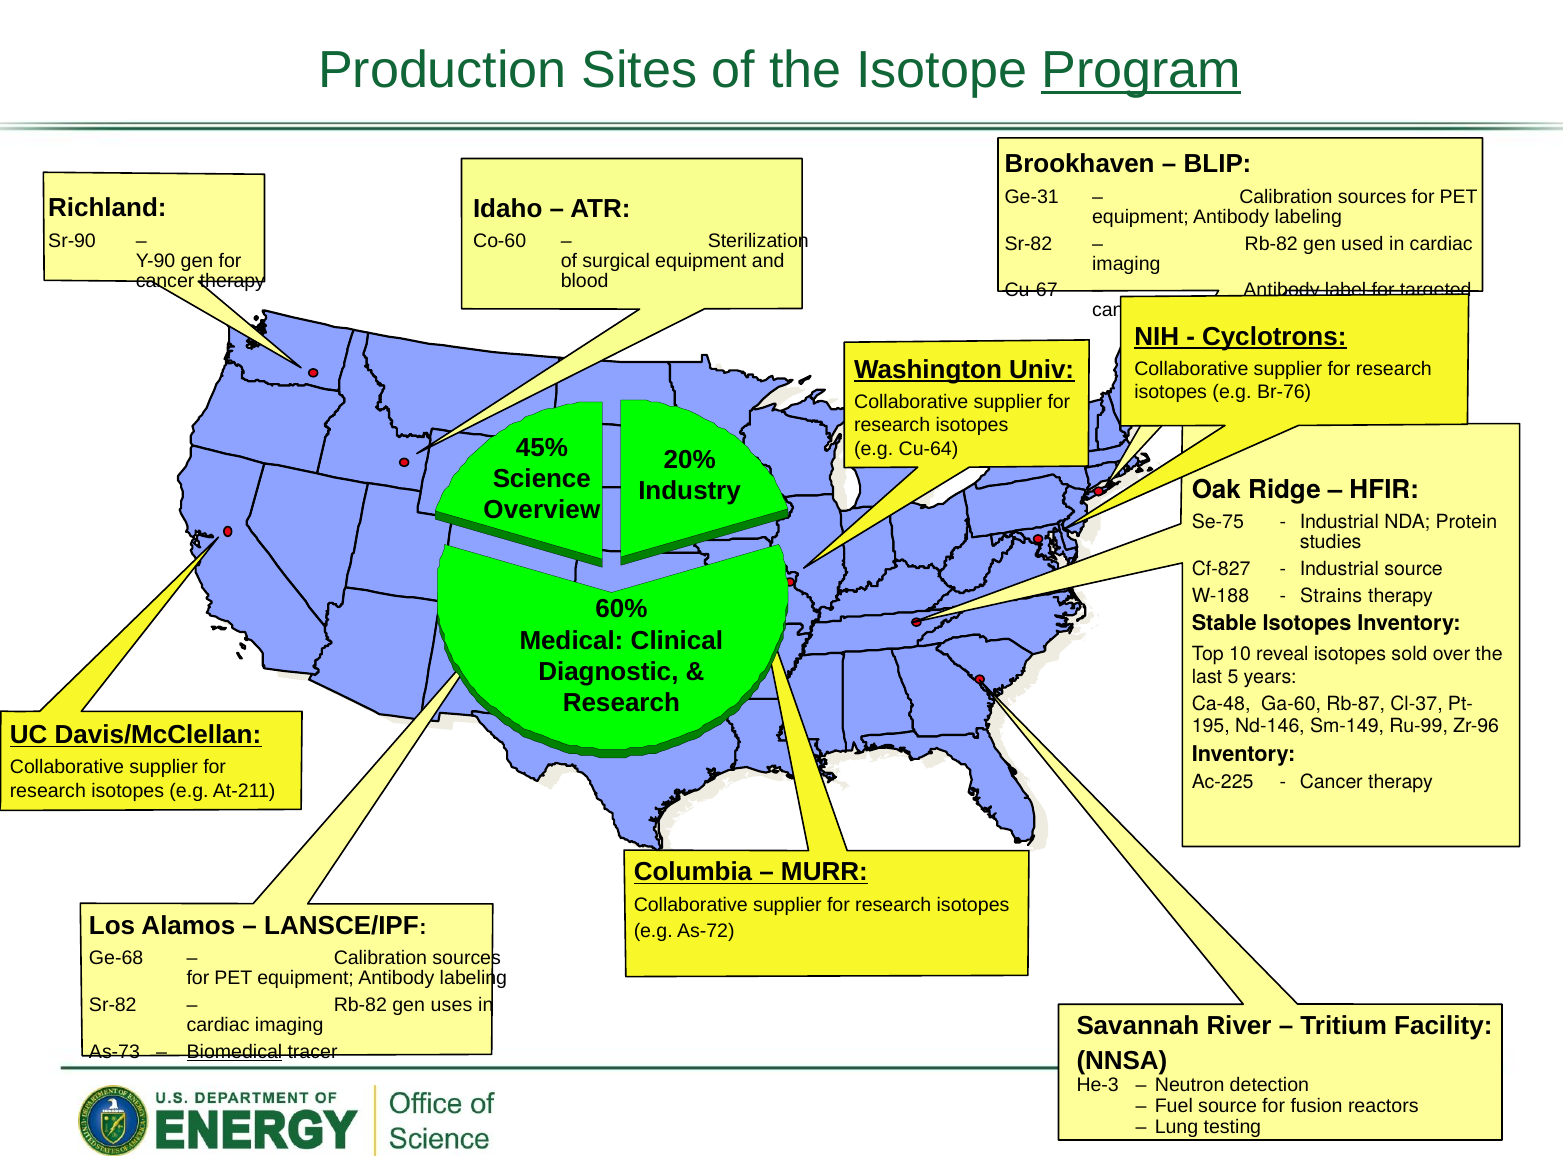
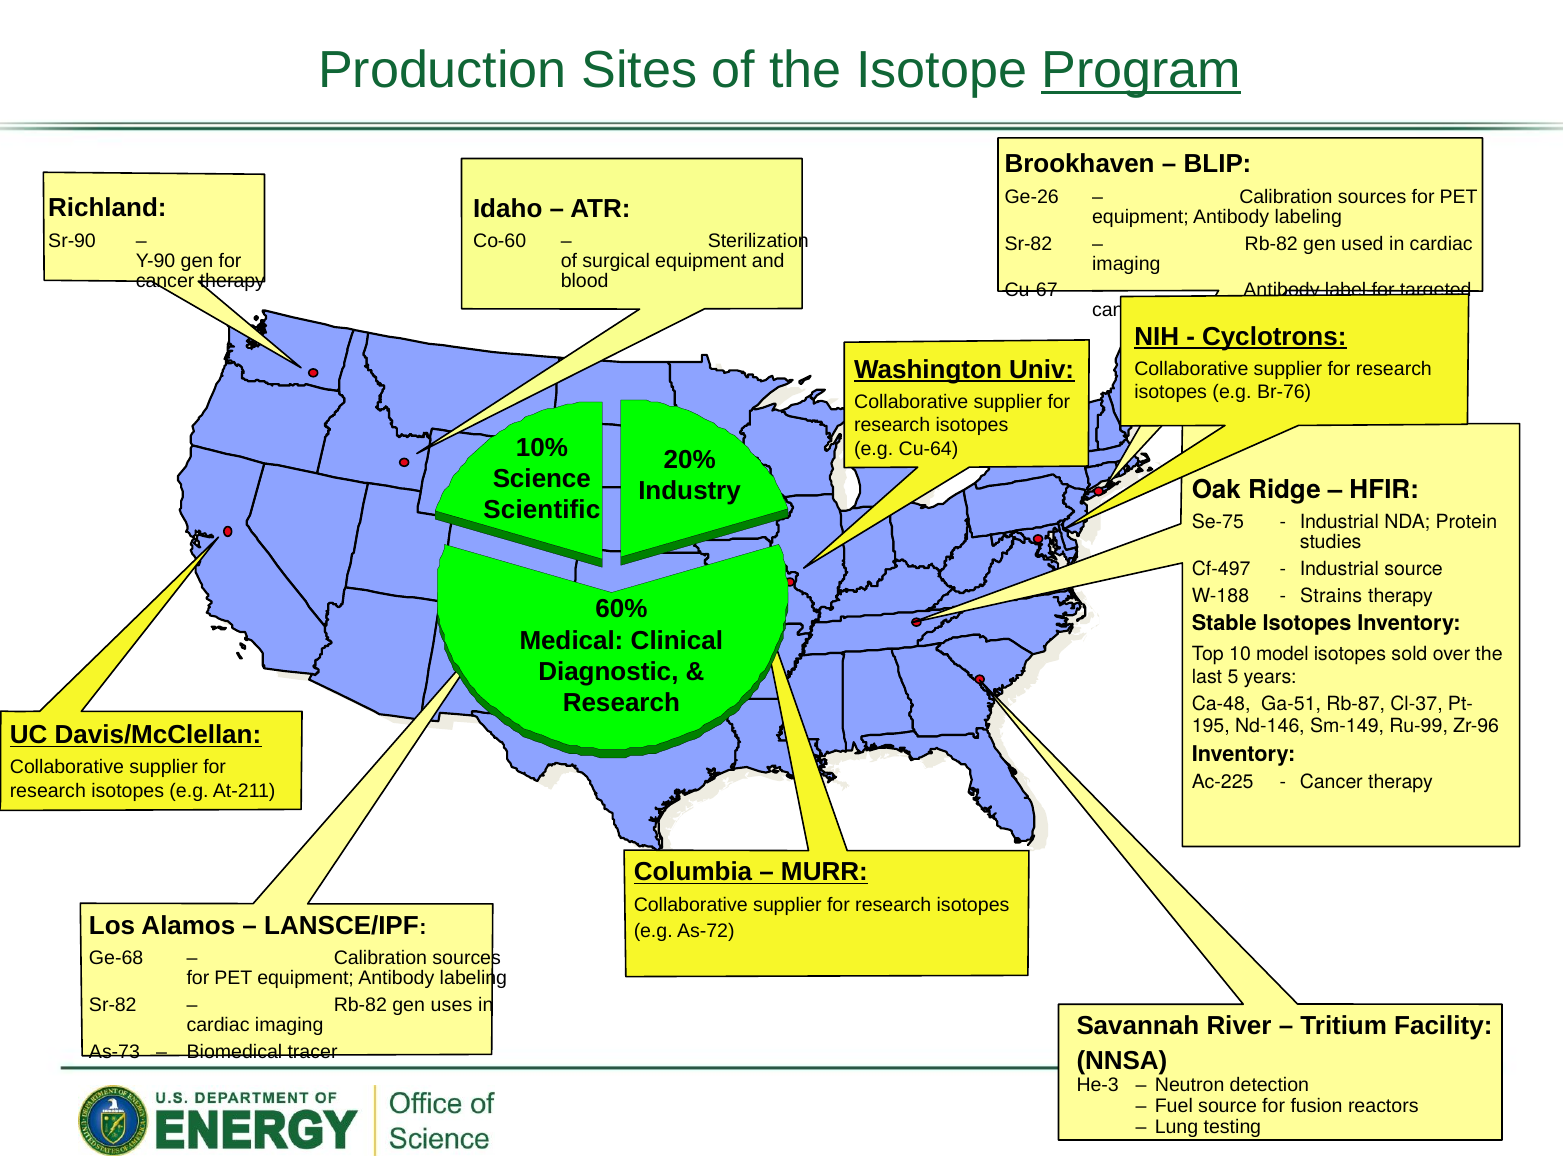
Ge-31: Ge-31 -> Ge-26
45%: 45% -> 10%
Overview: Overview -> Scientific
Cf-827: Cf-827 -> Cf-497
reveal: reveal -> model
Ga-60: Ga-60 -> Ga-51
Biomedical underline: present -> none
